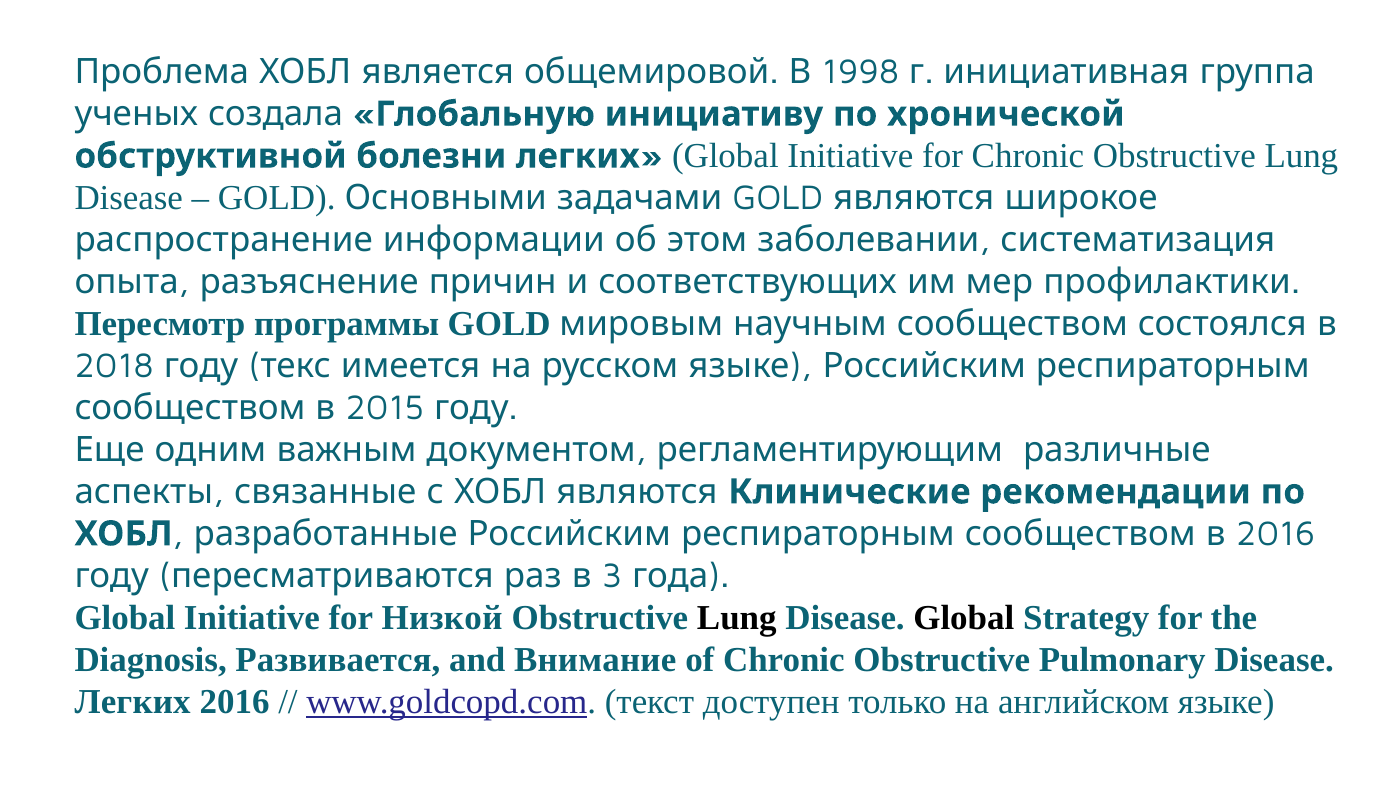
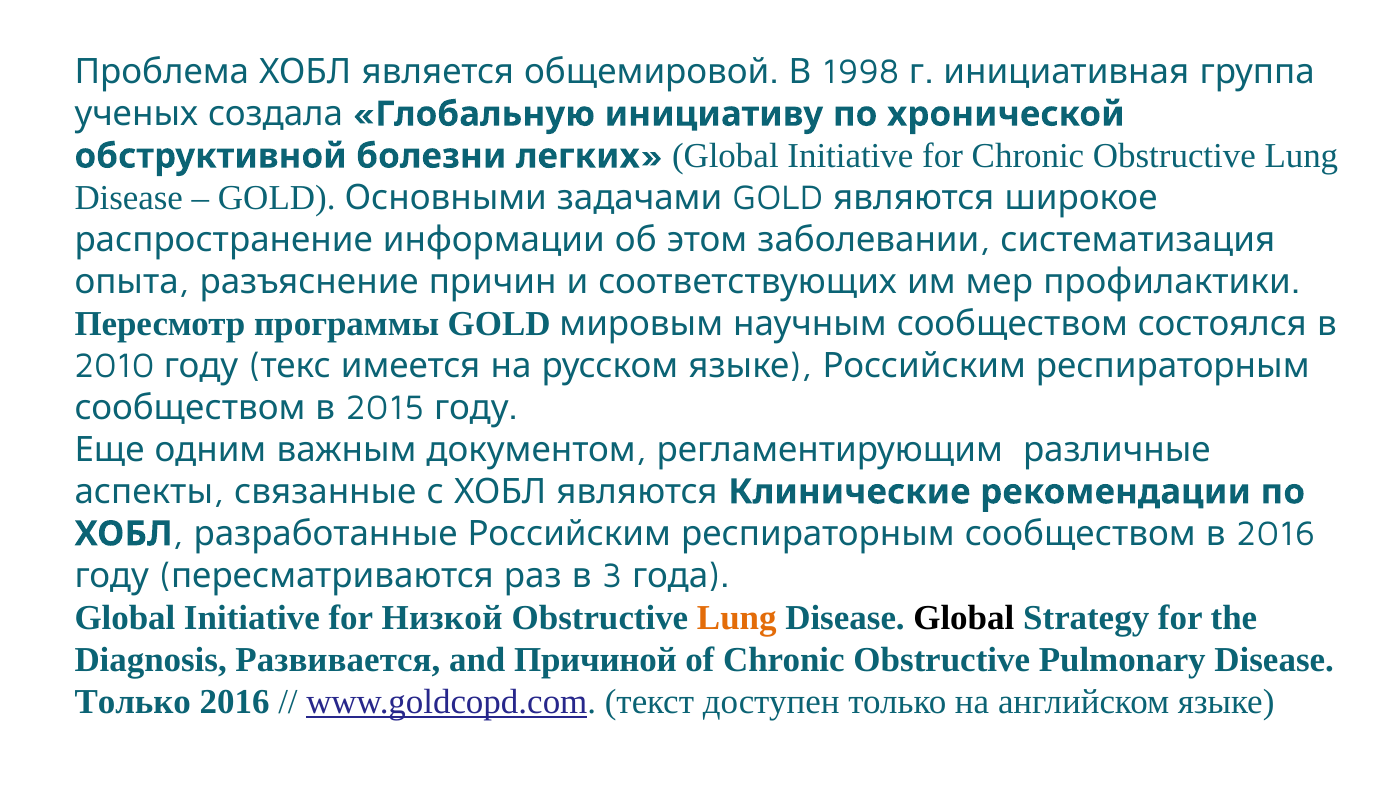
2018: 2018 -> 2010
Lung at (737, 618) colour: black -> orange
Внимание: Внимание -> Причиной
Легких at (133, 702): Легких -> Только
